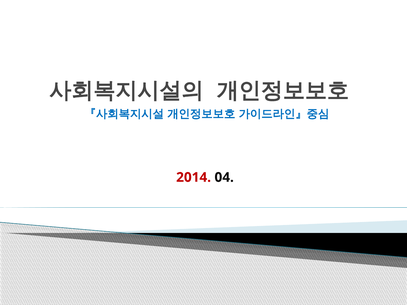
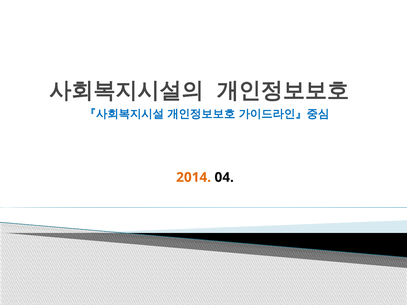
2014 colour: red -> orange
